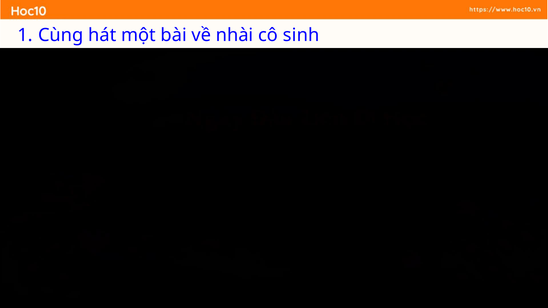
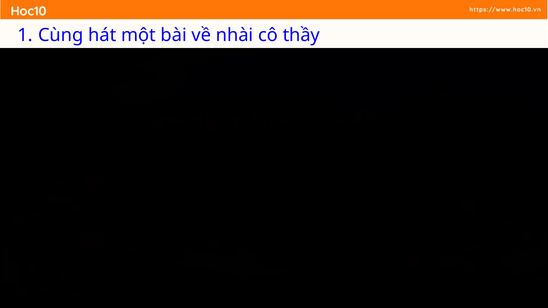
sinh: sinh -> thầy
